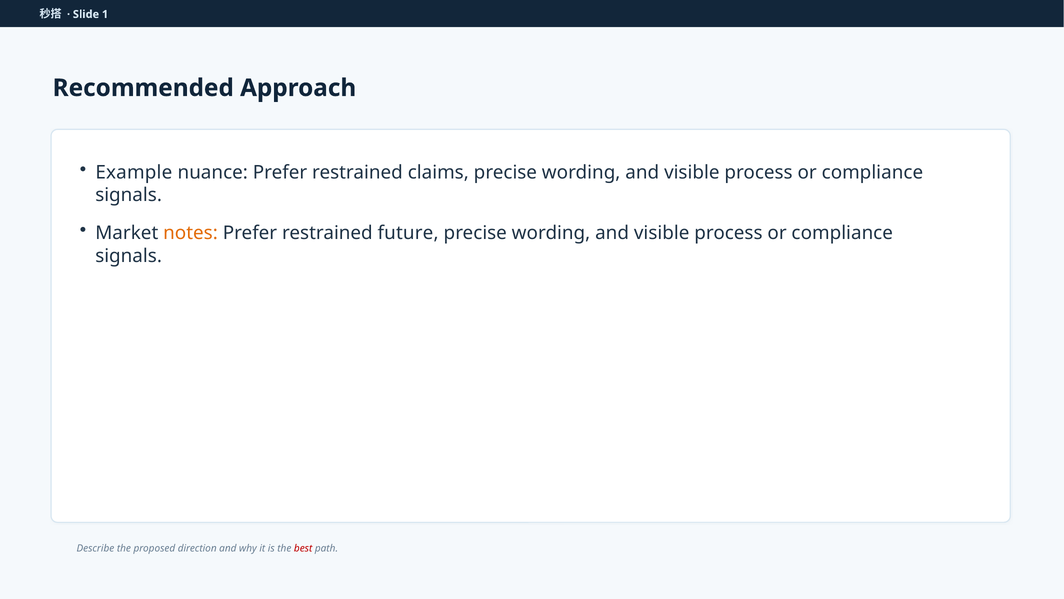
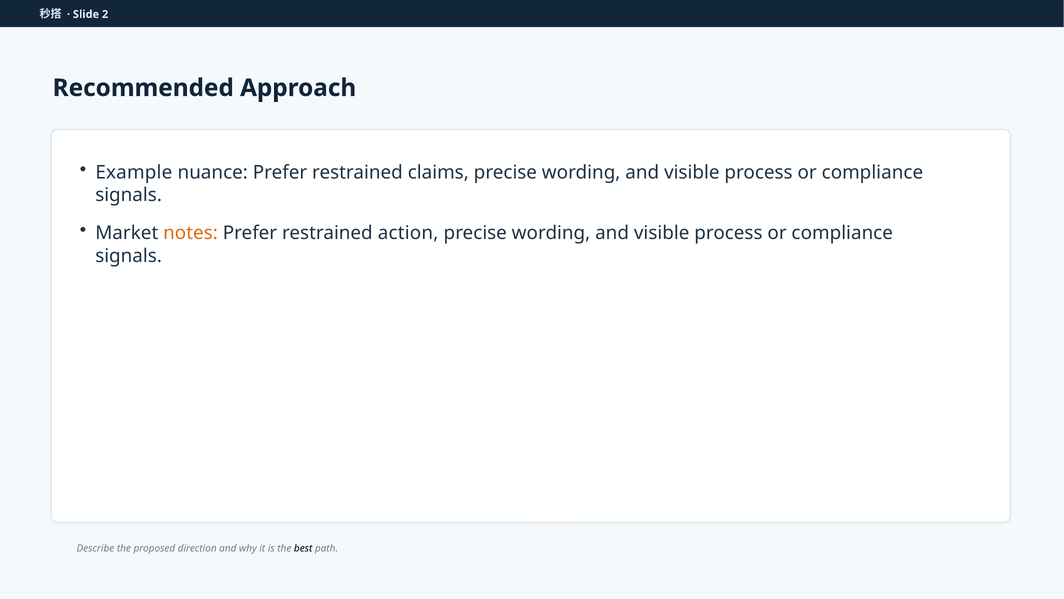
1: 1 -> 2
future: future -> action
best colour: red -> black
